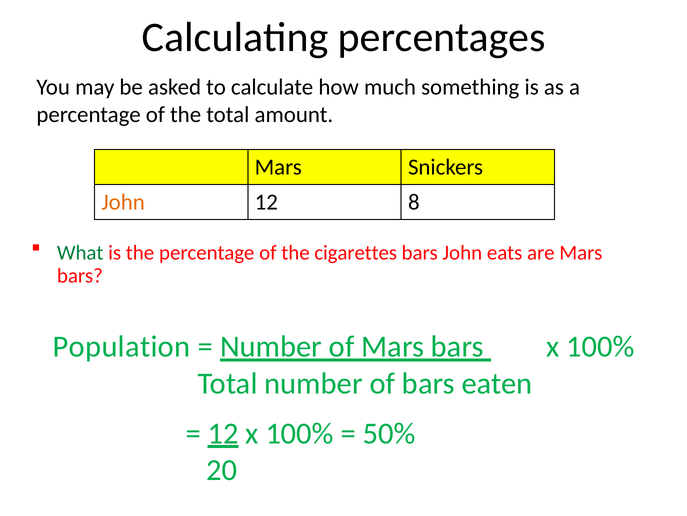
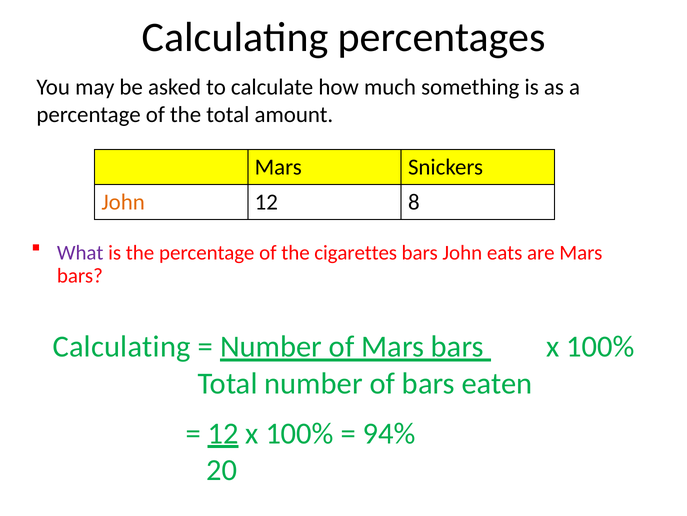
What colour: green -> purple
Population at (122, 346): Population -> Calculating
50%: 50% -> 94%
